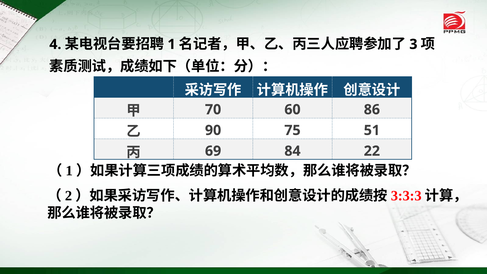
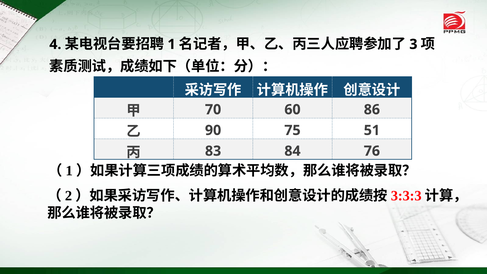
69: 69 -> 83
22: 22 -> 76
